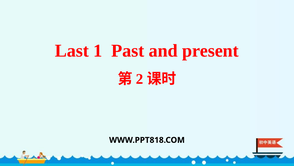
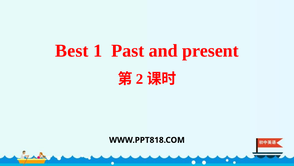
Last: Last -> Best
